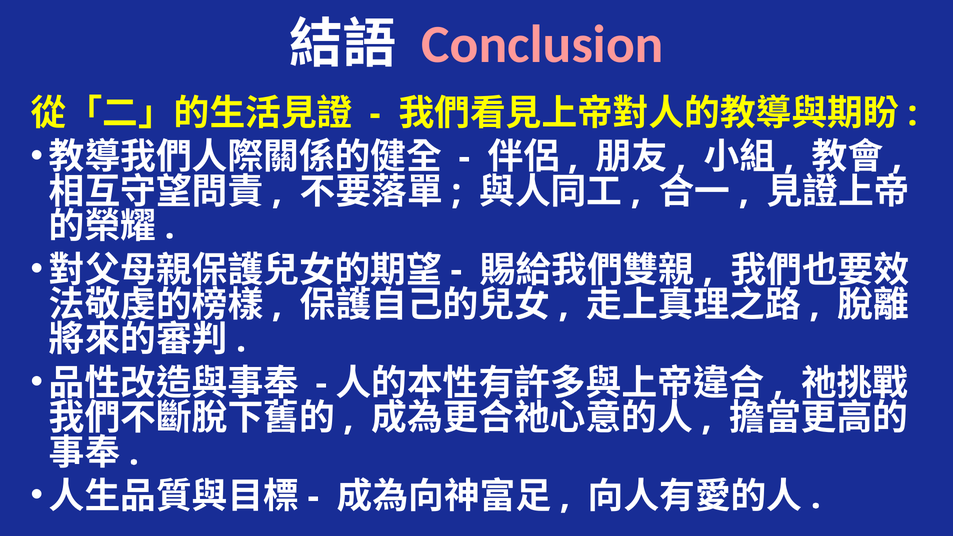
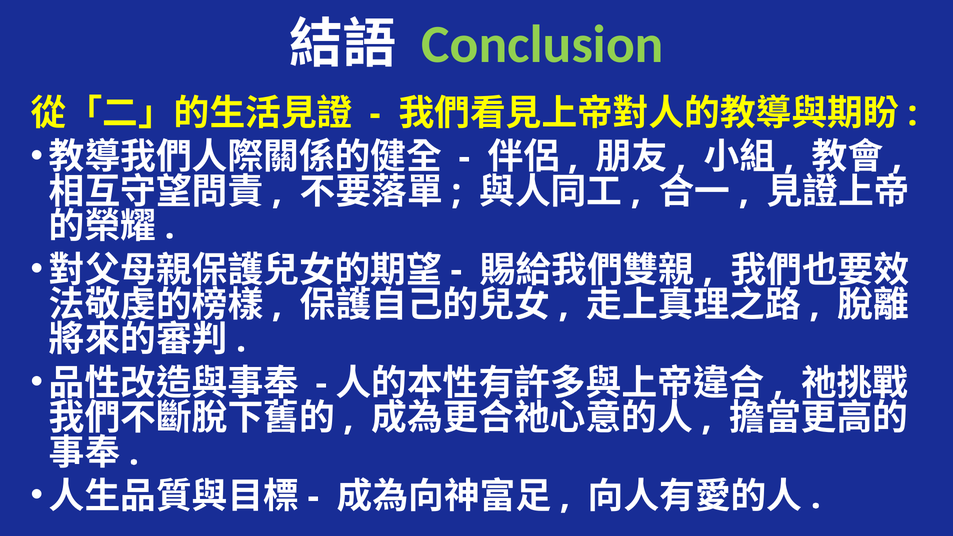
Conclusion colour: pink -> light green
